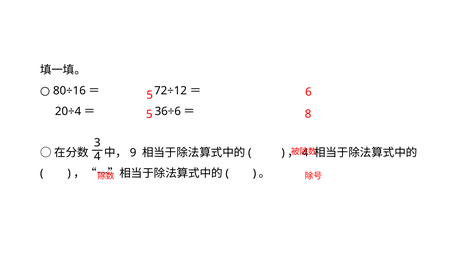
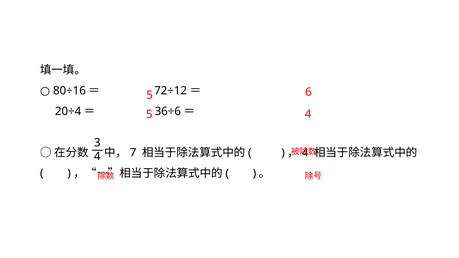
5 8: 8 -> 4
9: 9 -> 7
